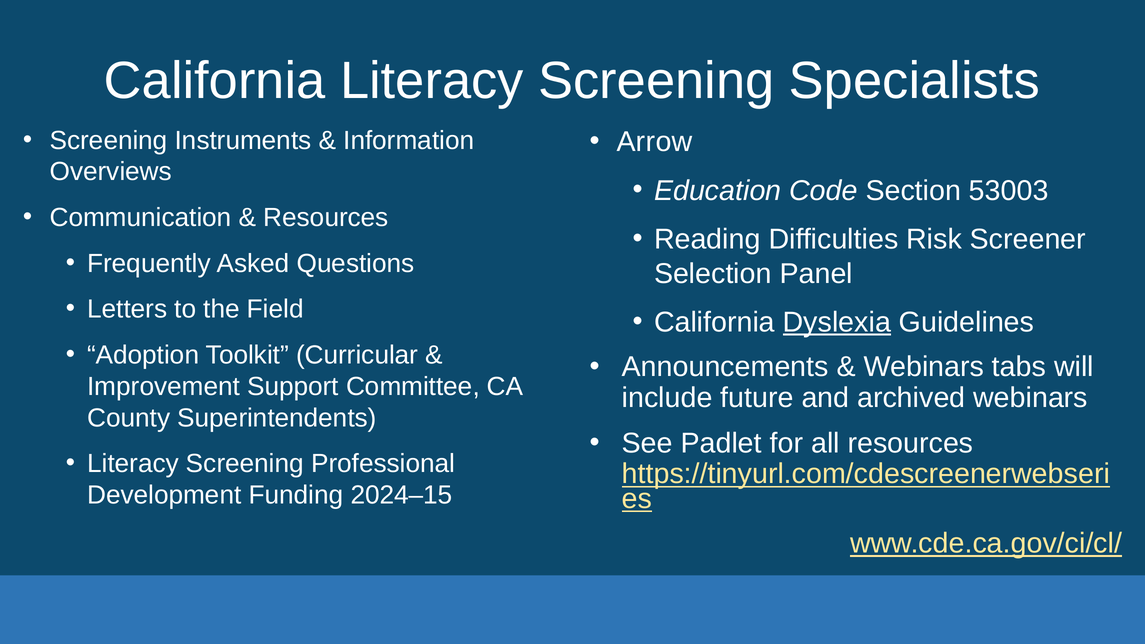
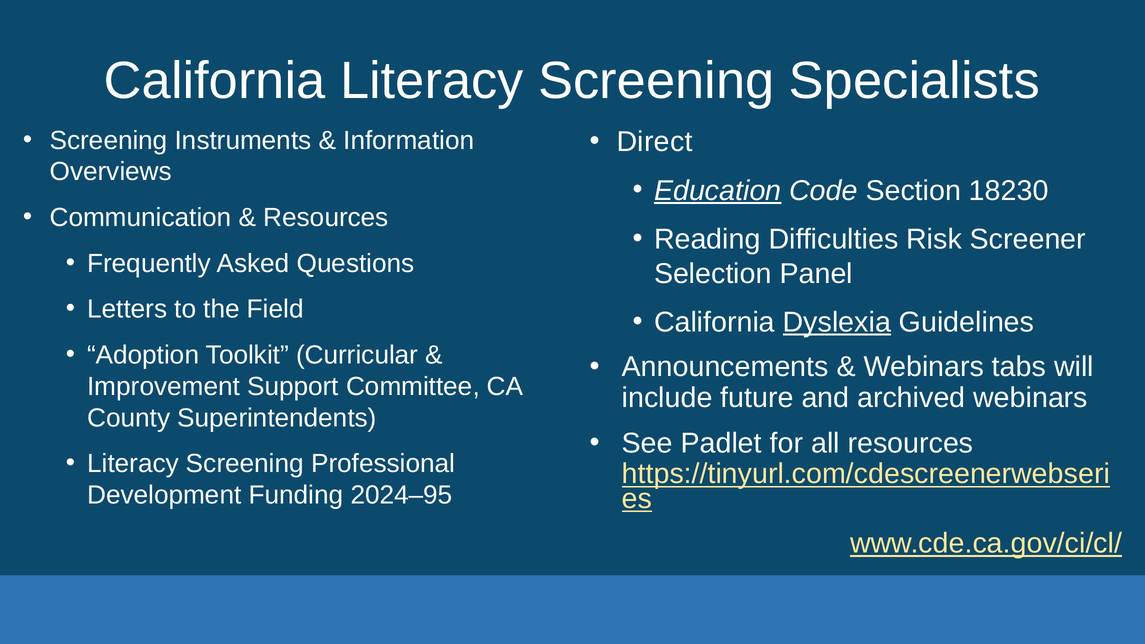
Arrow: Arrow -> Direct
Education underline: none -> present
53003: 53003 -> 18230
2024–15: 2024–15 -> 2024–95
